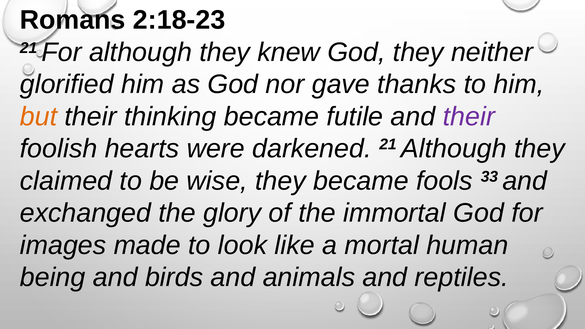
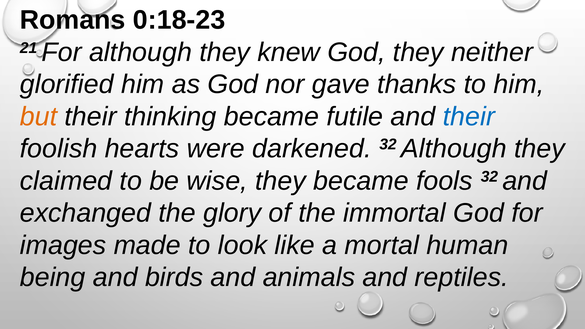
2:18-23: 2:18-23 -> 0:18-23
their at (469, 117) colour: purple -> blue
darkened 21: 21 -> 32
fools 33: 33 -> 32
